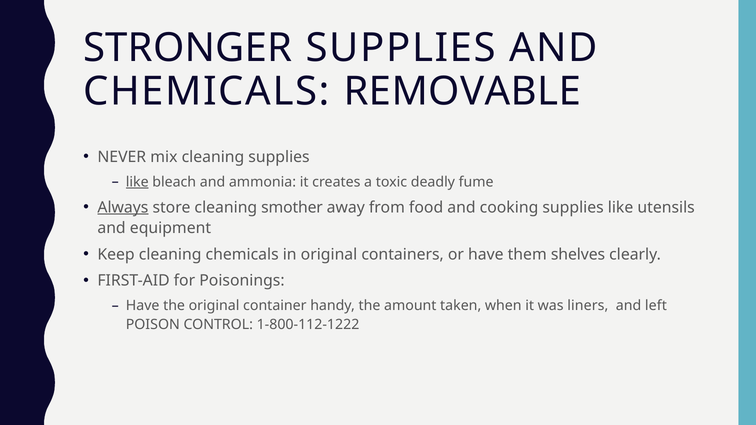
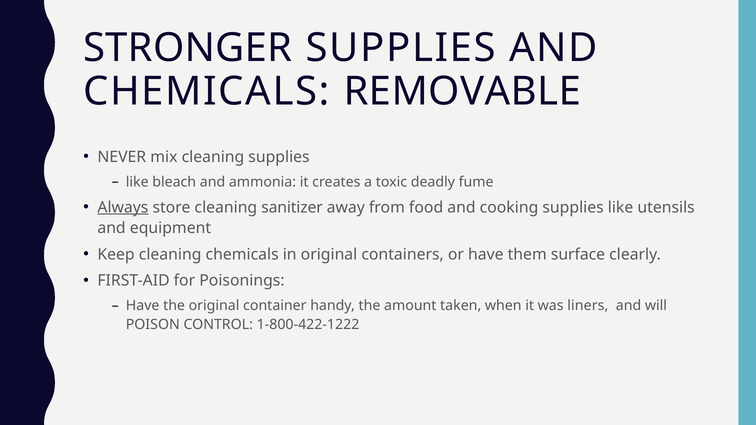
like at (137, 182) underline: present -> none
smother: smother -> sanitizer
shelves: shelves -> surface
left: left -> will
1-800-112-1222: 1-800-112-1222 -> 1-800-422-1222
